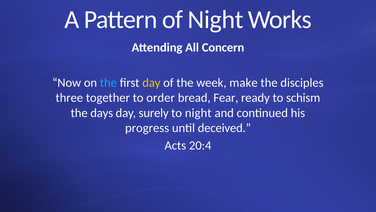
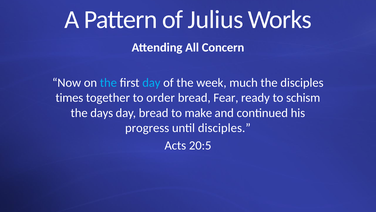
of Night: Night -> Julius
day at (151, 83) colour: yellow -> light blue
make: make -> much
three: three -> times
day surely: surely -> bread
to night: night -> make
until deceived: deceived -> disciples
20:4: 20:4 -> 20:5
